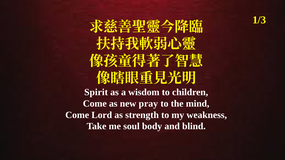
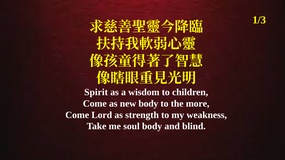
new pray: pray -> body
mind: mind -> more
